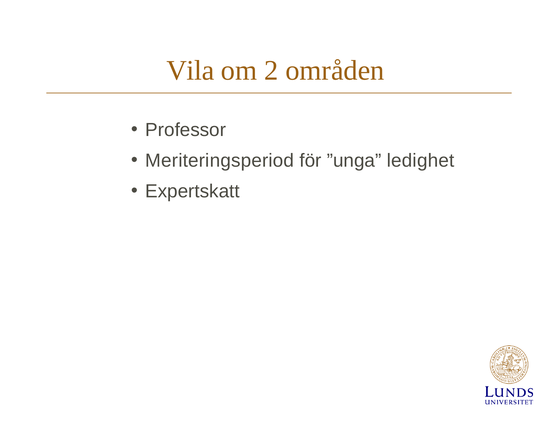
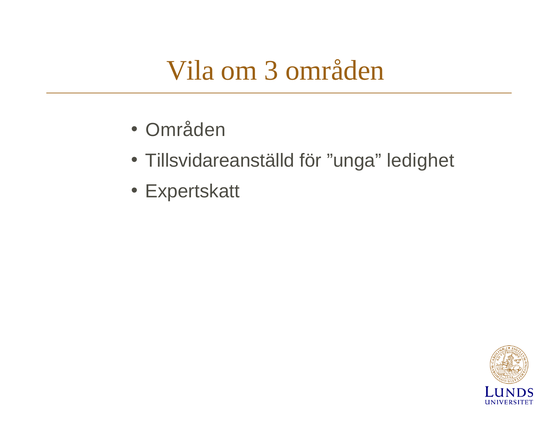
2: 2 -> 3
Professor at (186, 130): Professor -> Områden
Meriteringsperiod: Meriteringsperiod -> Tillsvidareanställd
